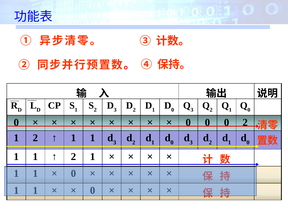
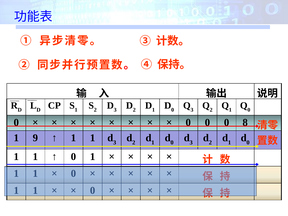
0 2: 2 -> 8
1 2: 2 -> 9
2 at (73, 157): 2 -> 0
